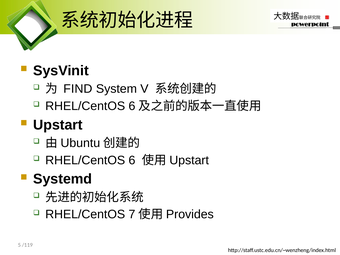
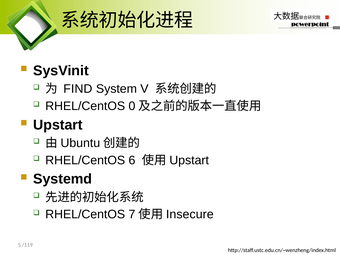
6 at (132, 106): 6 -> 0
Provides: Provides -> Insecure
